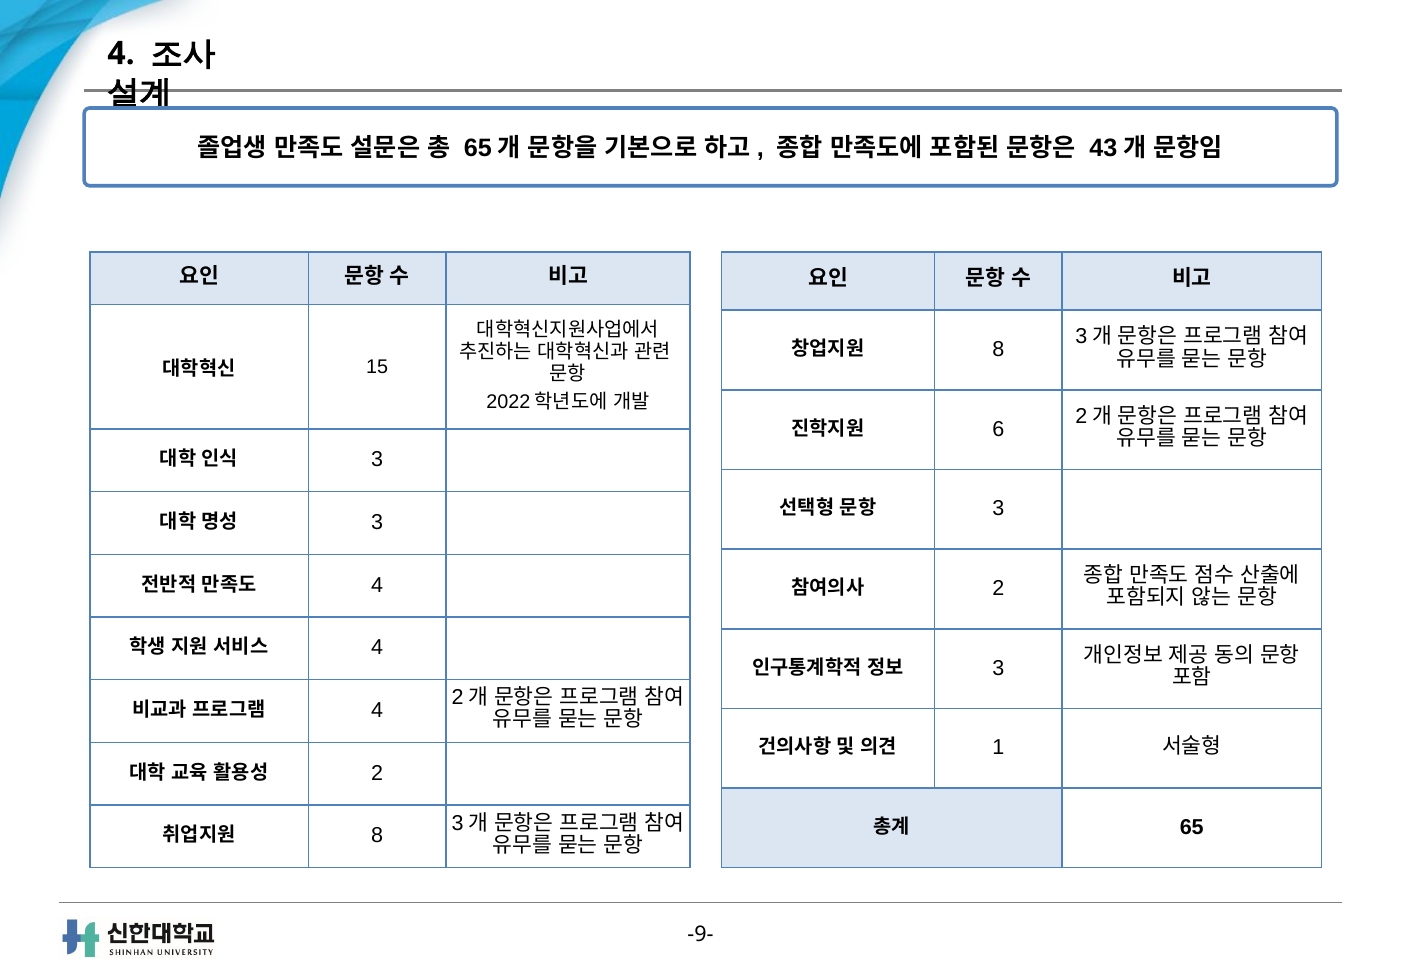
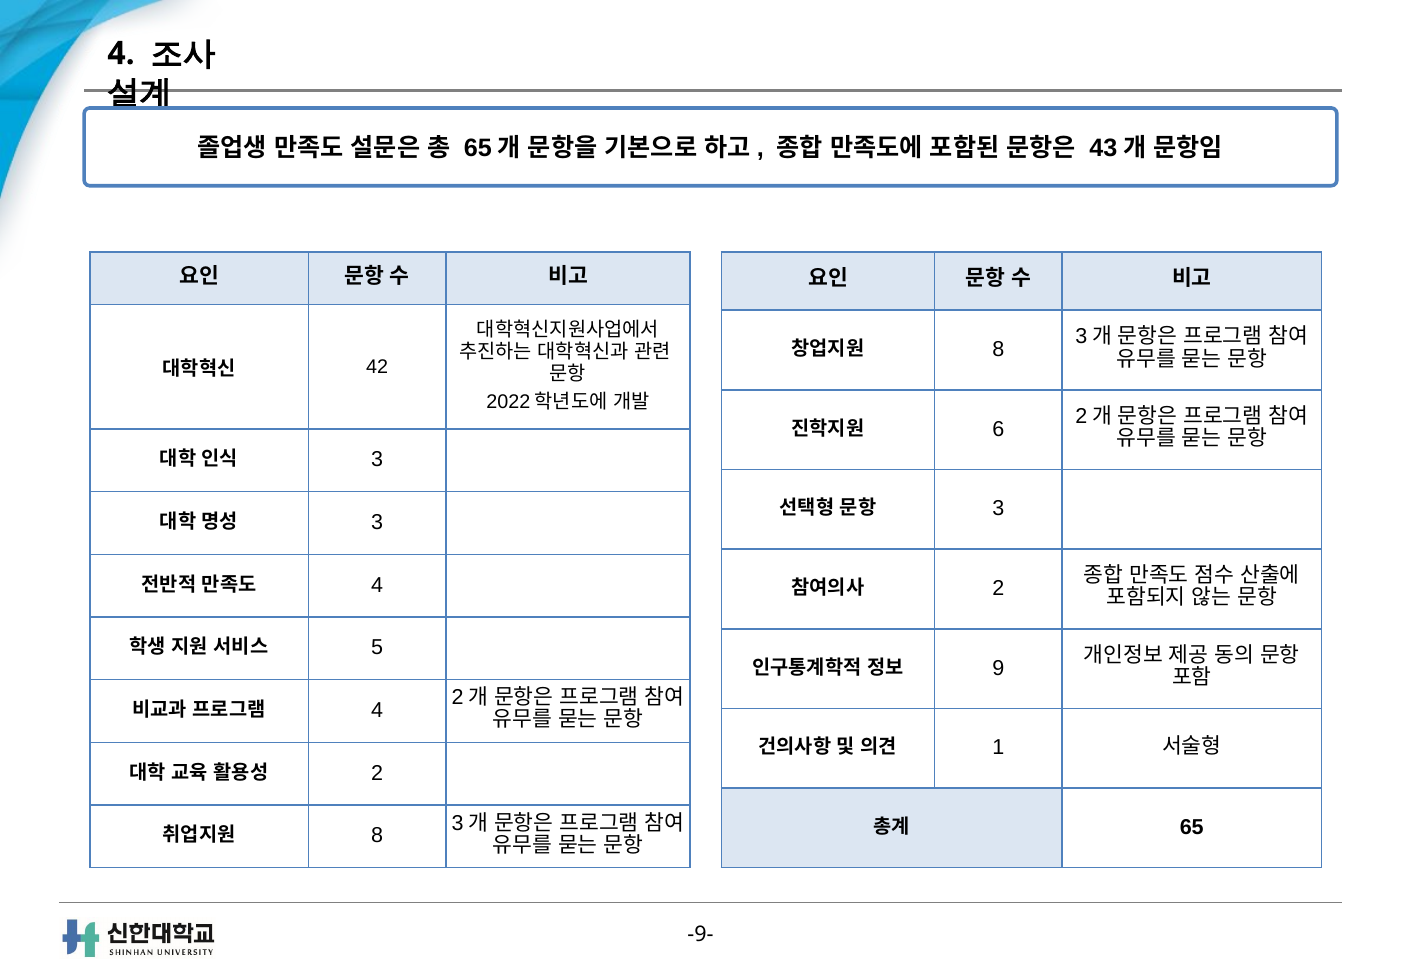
15: 15 -> 42
4 at (377, 648): 4 -> 5
3 at (998, 668): 3 -> 9
